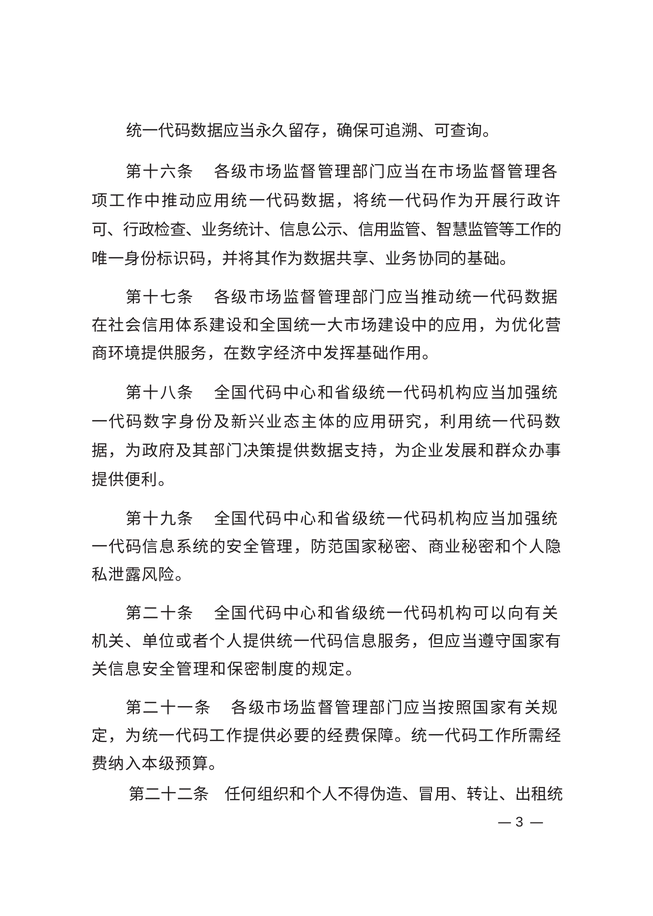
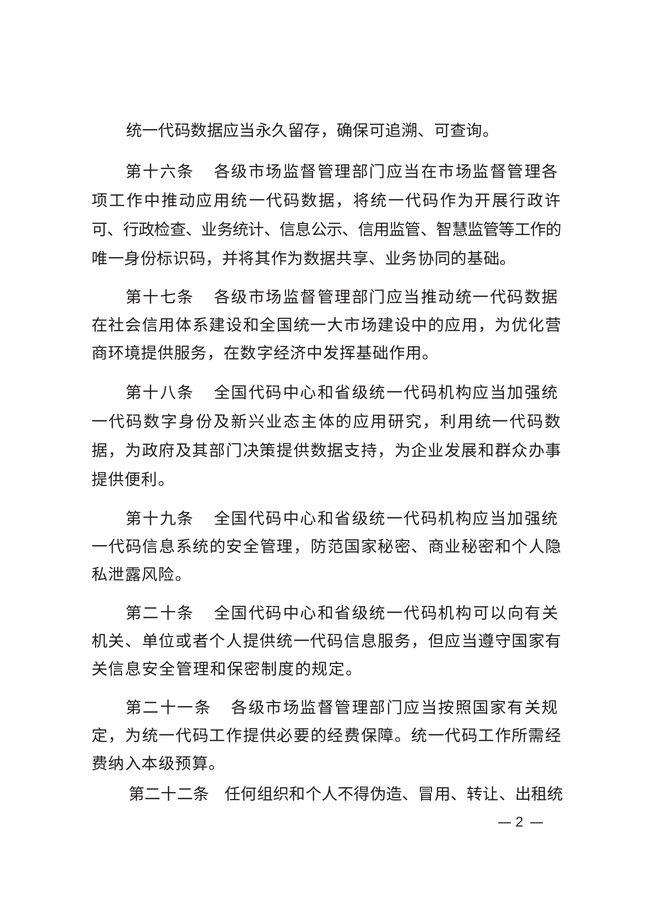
3: 3 -> 2
